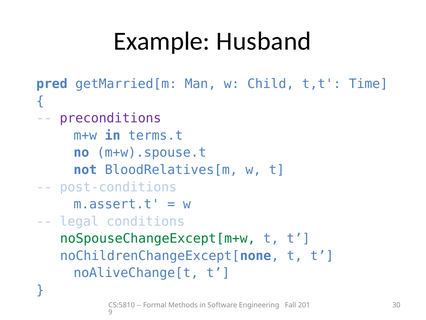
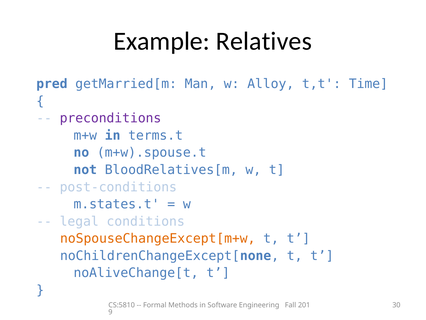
Husband: Husband -> Relatives
Child: Child -> Alloy
m.assert.t: m.assert.t -> m.states.t
noSpouseChangeExcept[m+w colour: green -> orange
